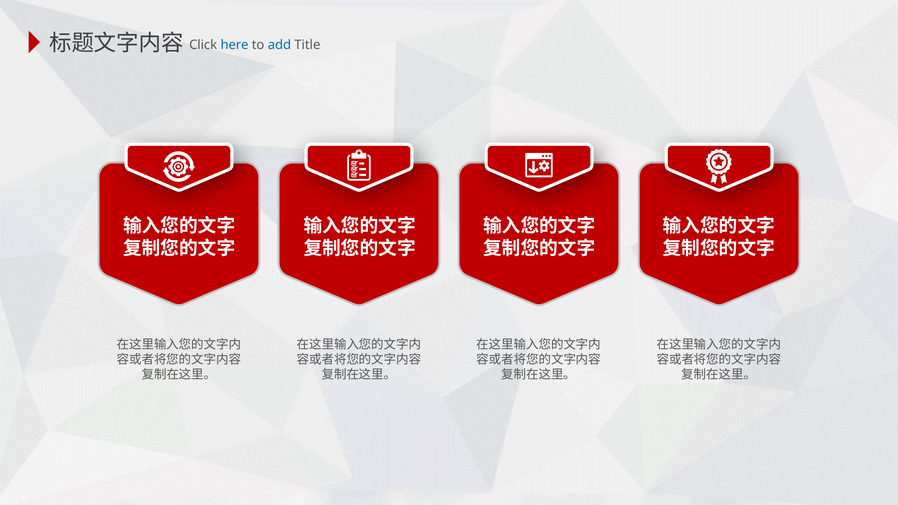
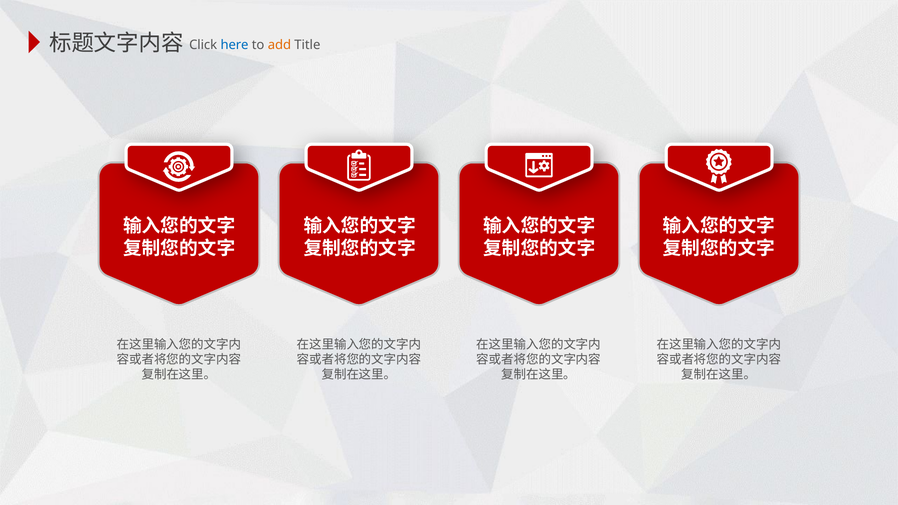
add colour: blue -> orange
